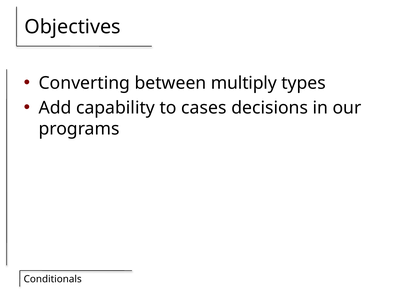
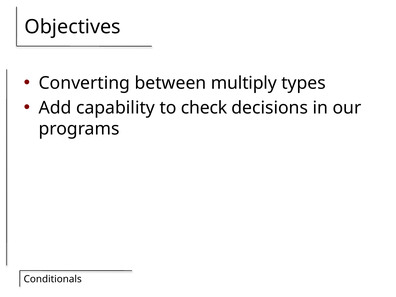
cases: cases -> check
